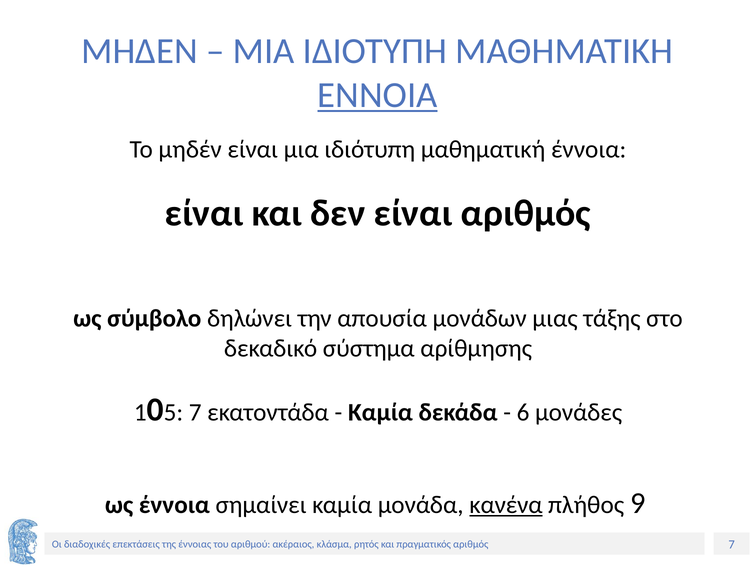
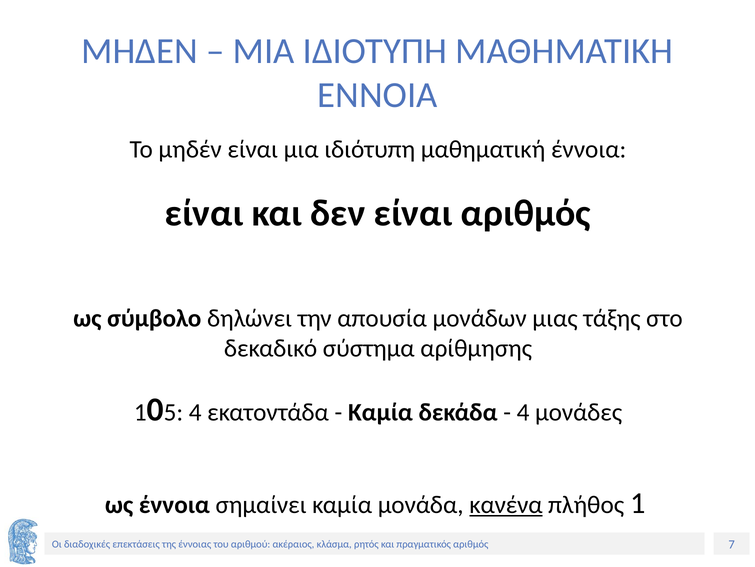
ΕΝΝΟΙΑ underline: present -> none
5 7: 7 -> 4
6 at (523, 412): 6 -> 4
πλήθος 9: 9 -> 1
